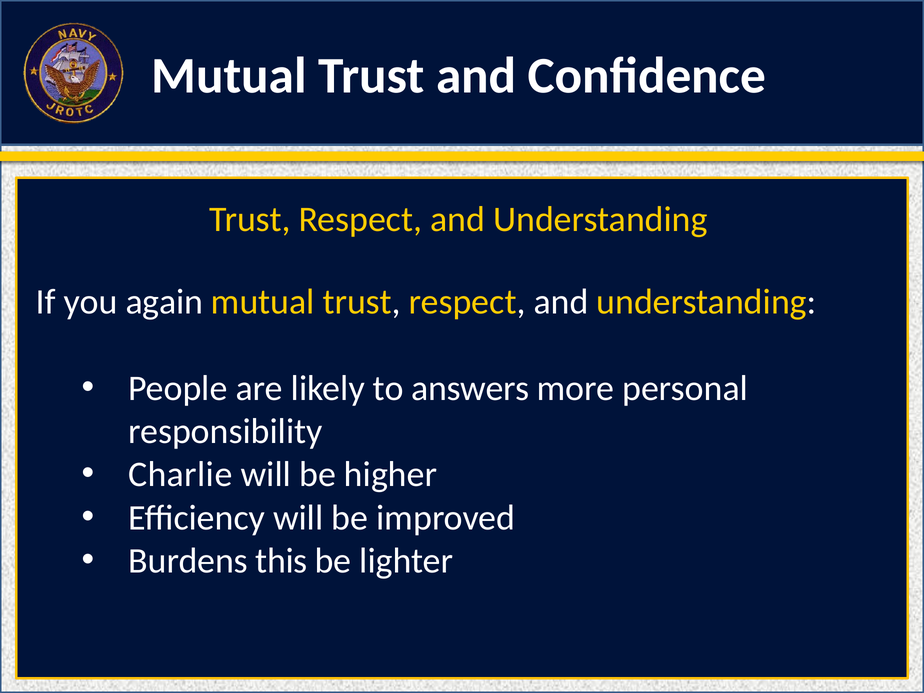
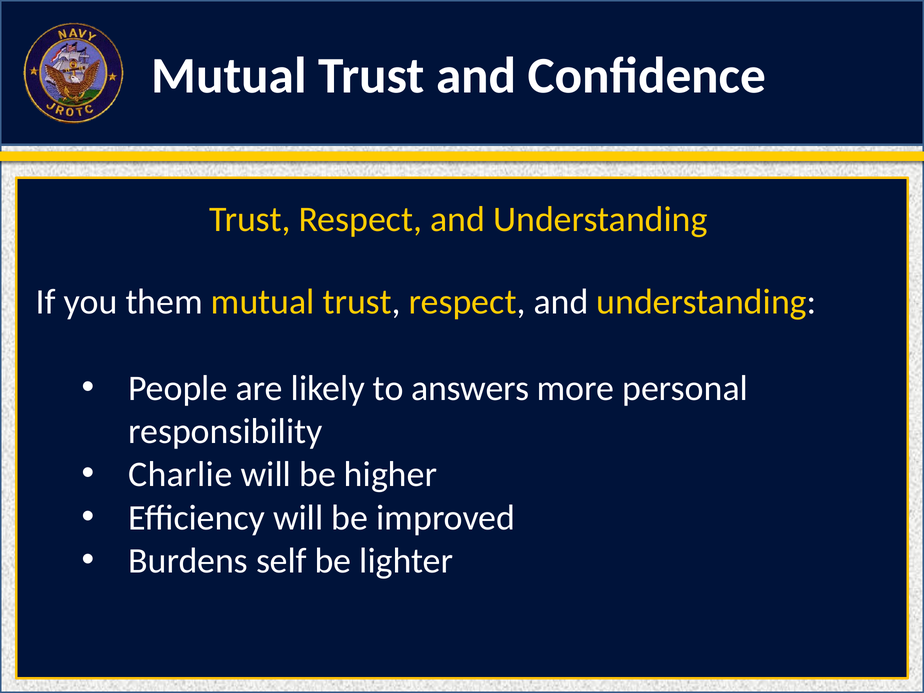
again: again -> them
this: this -> self
